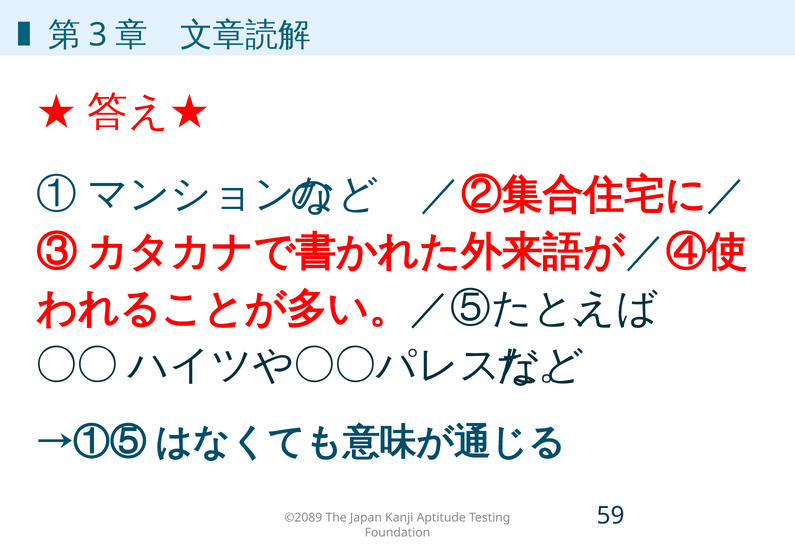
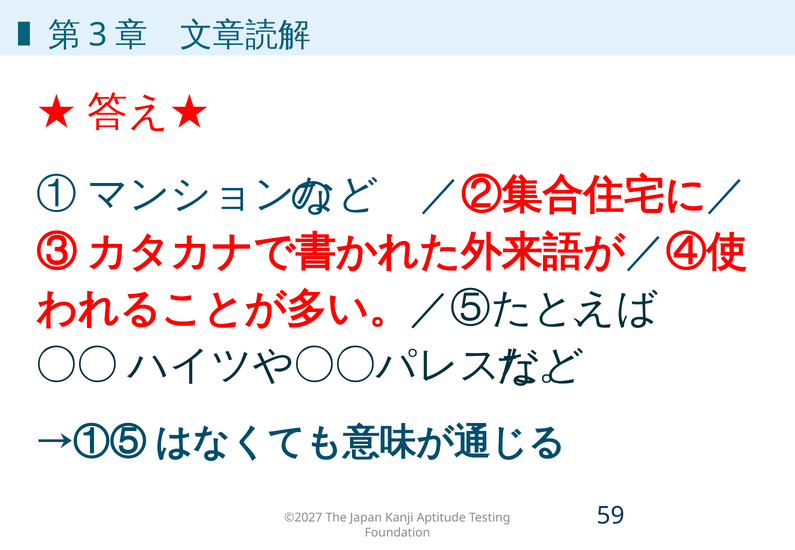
©2089: ©2089 -> ©2027
